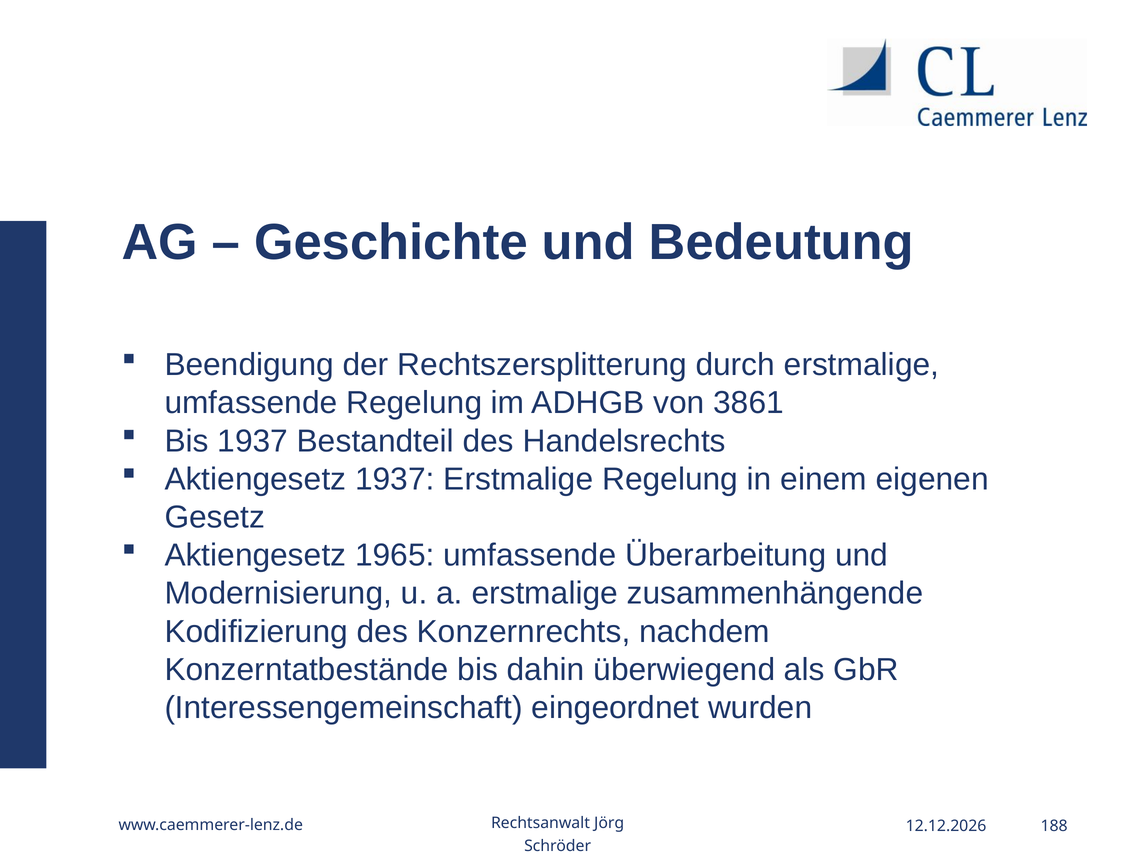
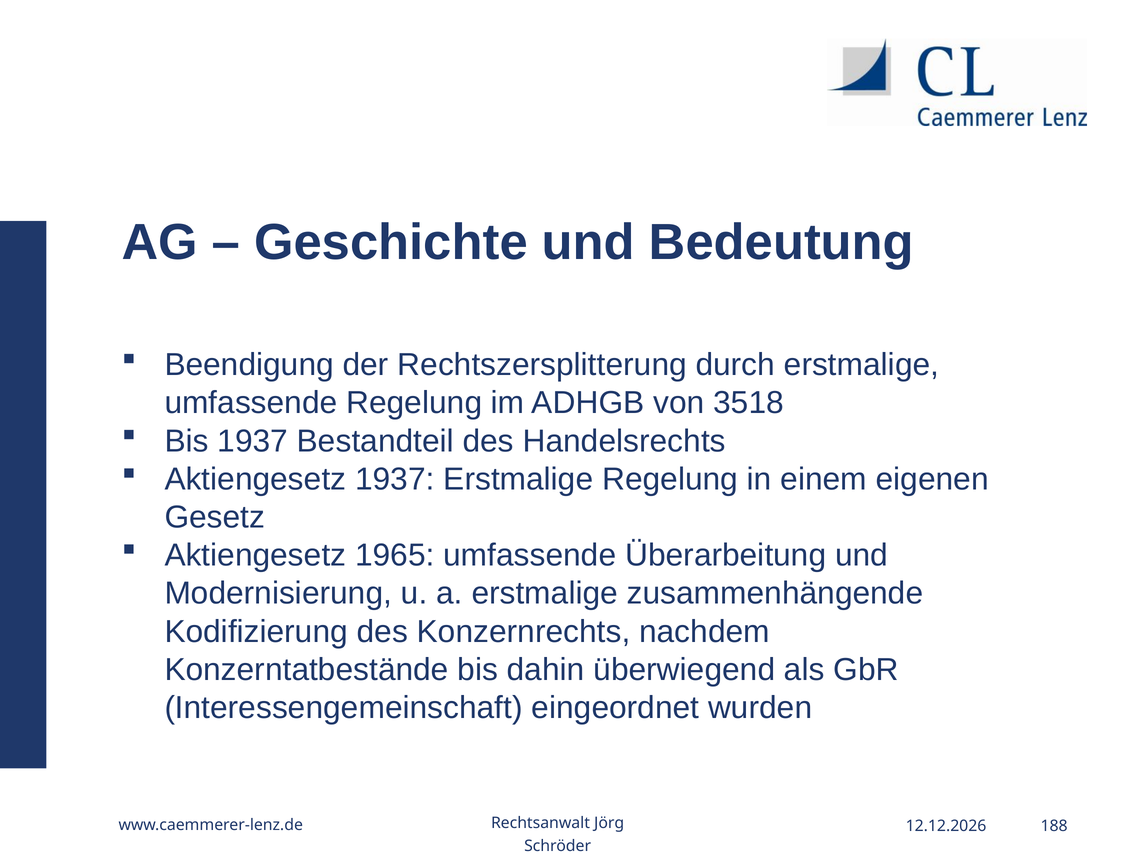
3861: 3861 -> 3518
